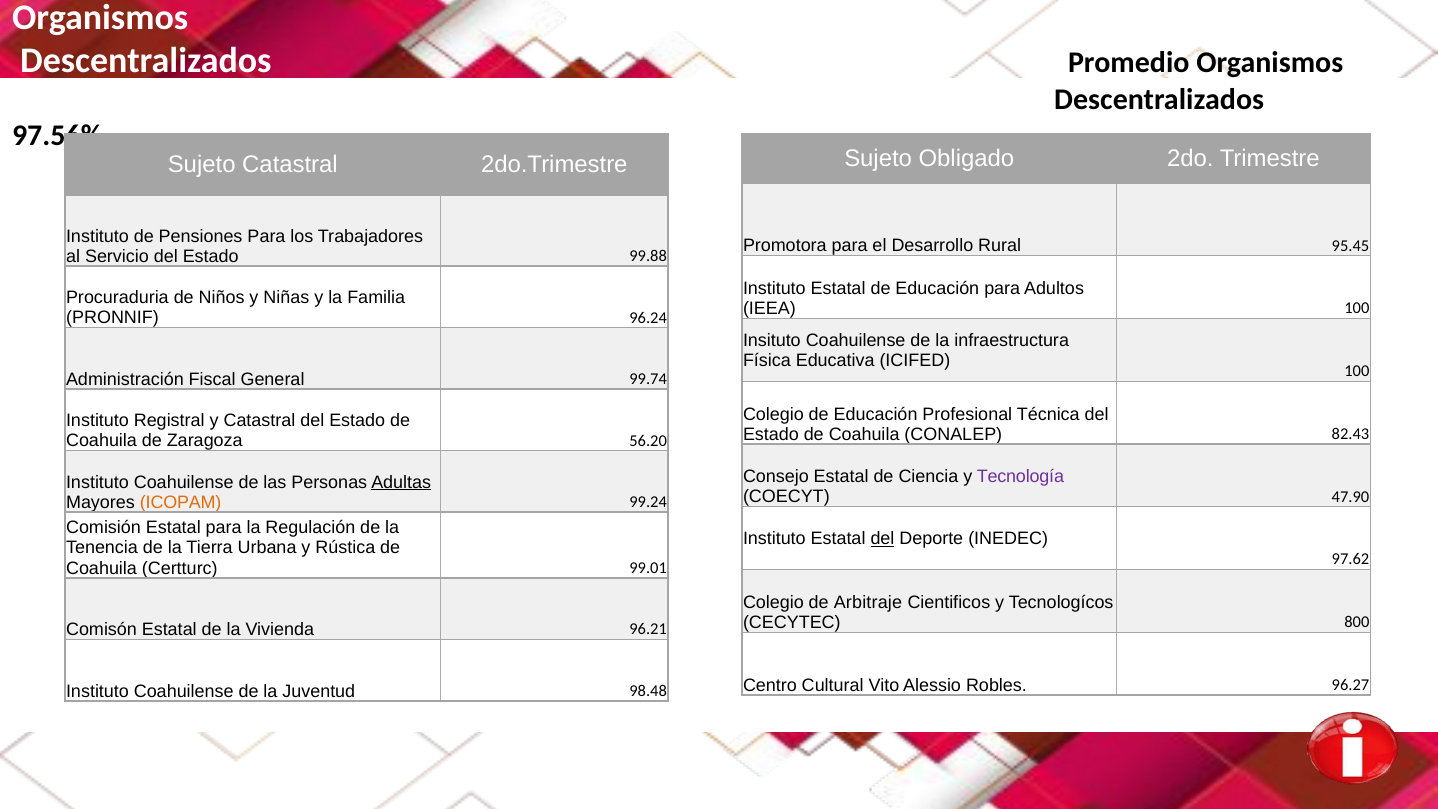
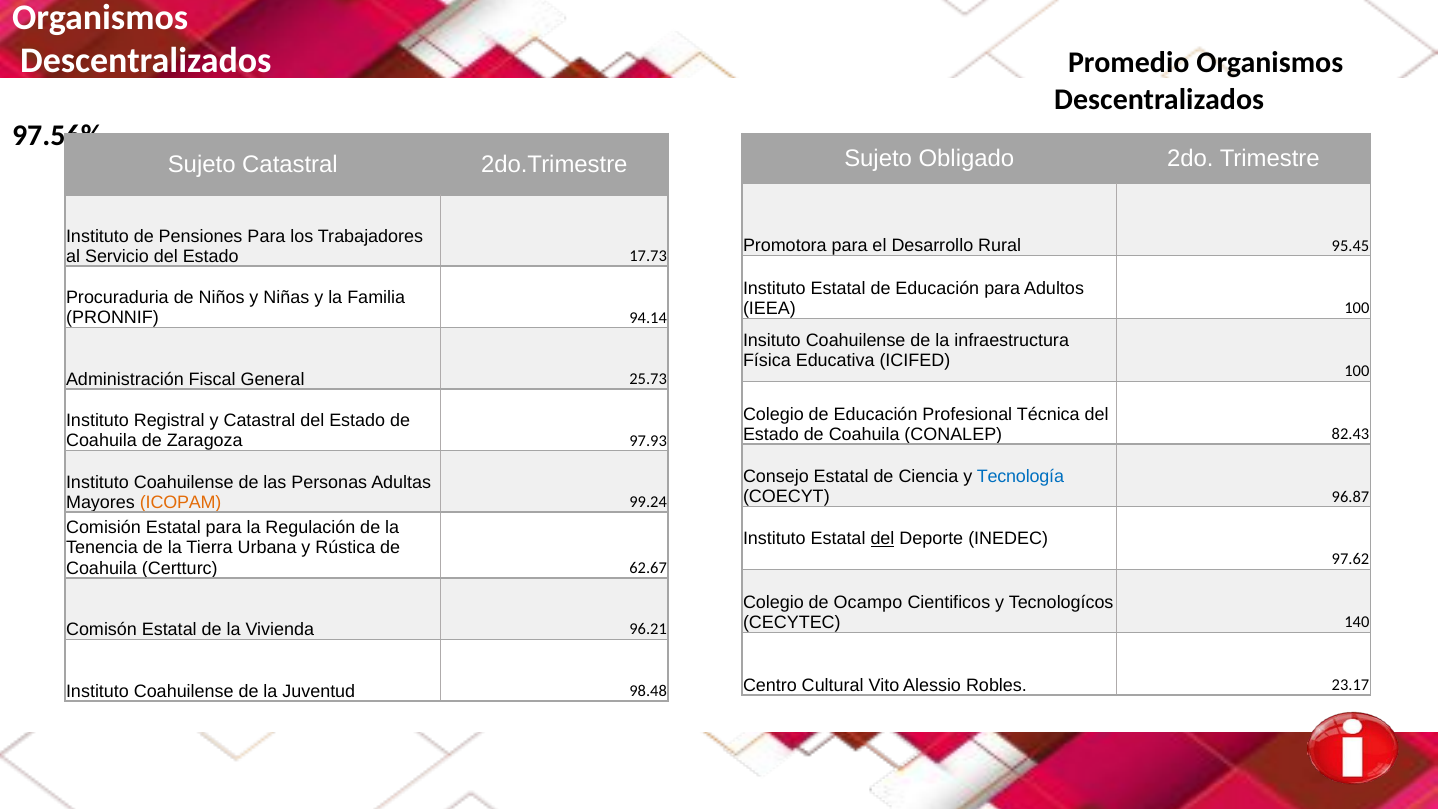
99.88: 99.88 -> 17.73
96.24: 96.24 -> 94.14
99.74: 99.74 -> 25.73
56.20: 56.20 -> 97.93
Tecnología colour: purple -> blue
Adultas underline: present -> none
47.90: 47.90 -> 96.87
99.01: 99.01 -> 62.67
Arbitraje: Arbitraje -> Ocampo
800: 800 -> 140
96.27: 96.27 -> 23.17
